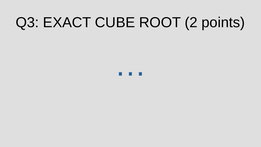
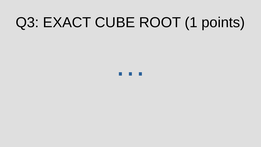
2: 2 -> 1
